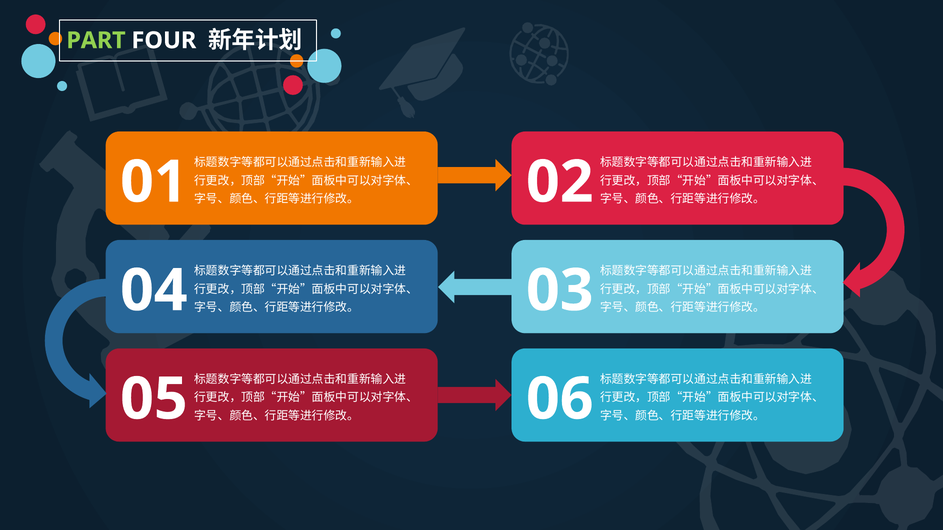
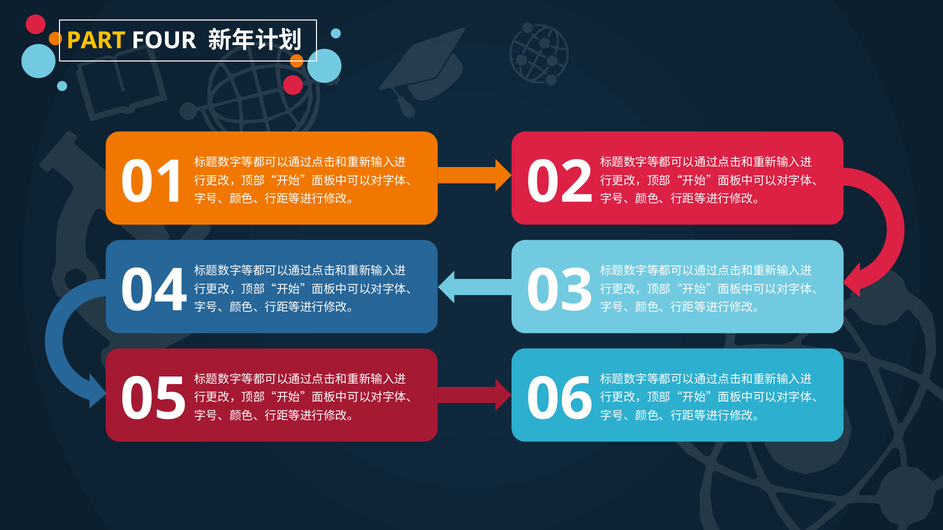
PART colour: light green -> yellow
